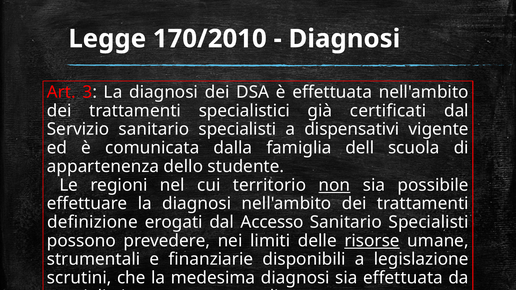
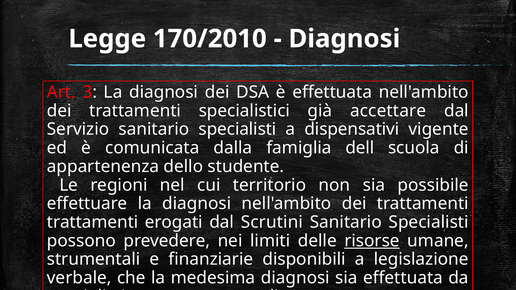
certificati: certificati -> accettare
non underline: present -> none
definizione at (92, 222): definizione -> trattamenti
Accesso: Accesso -> Scrutini
scrutini: scrutini -> verbale
